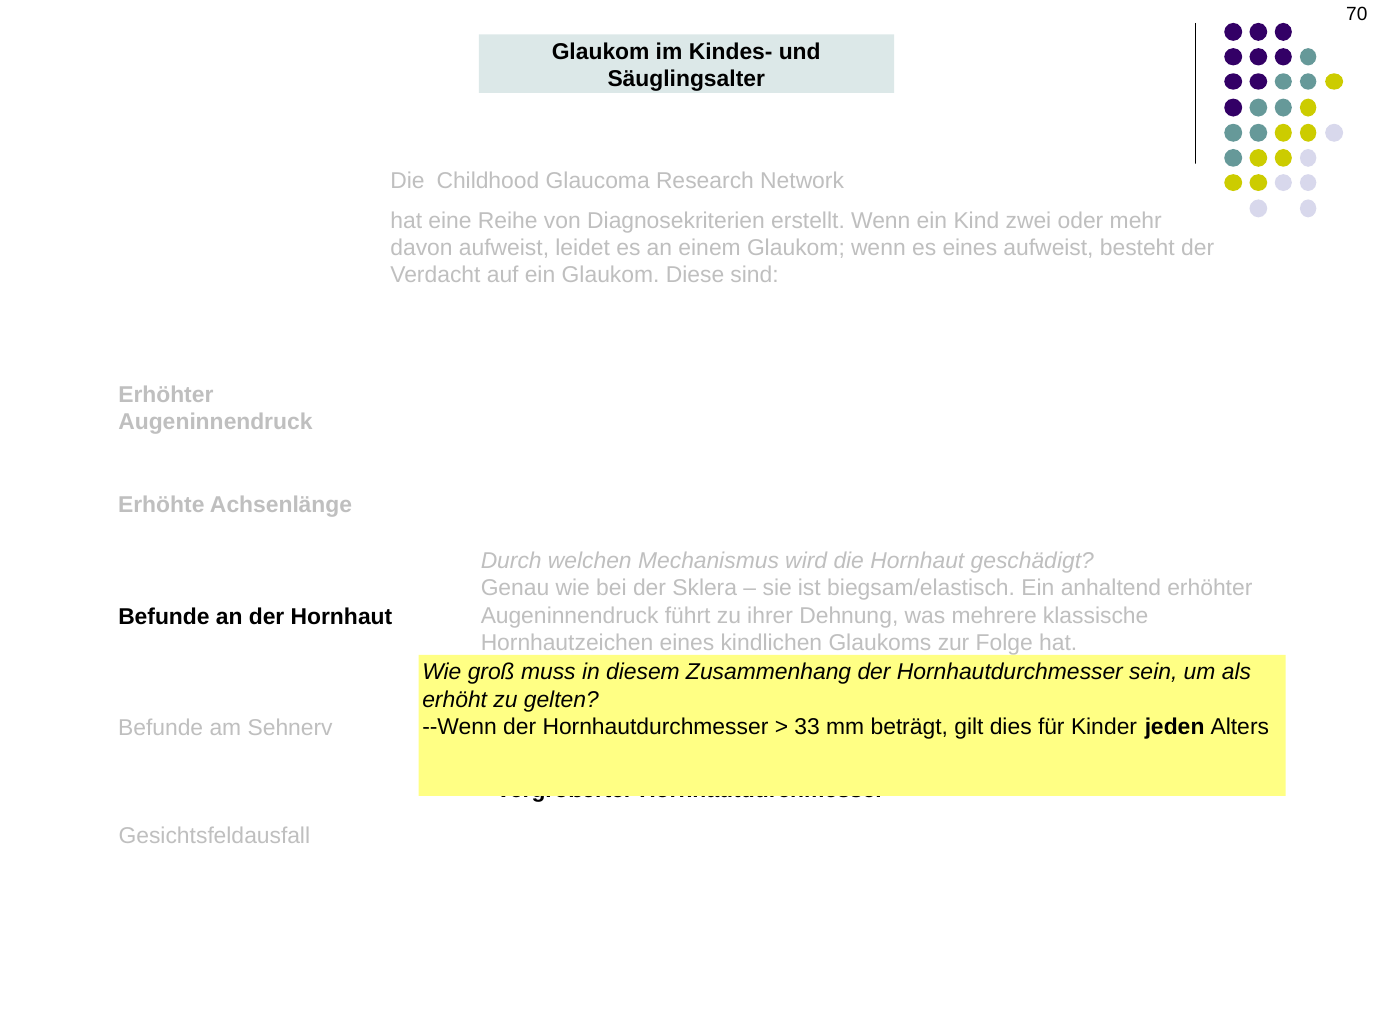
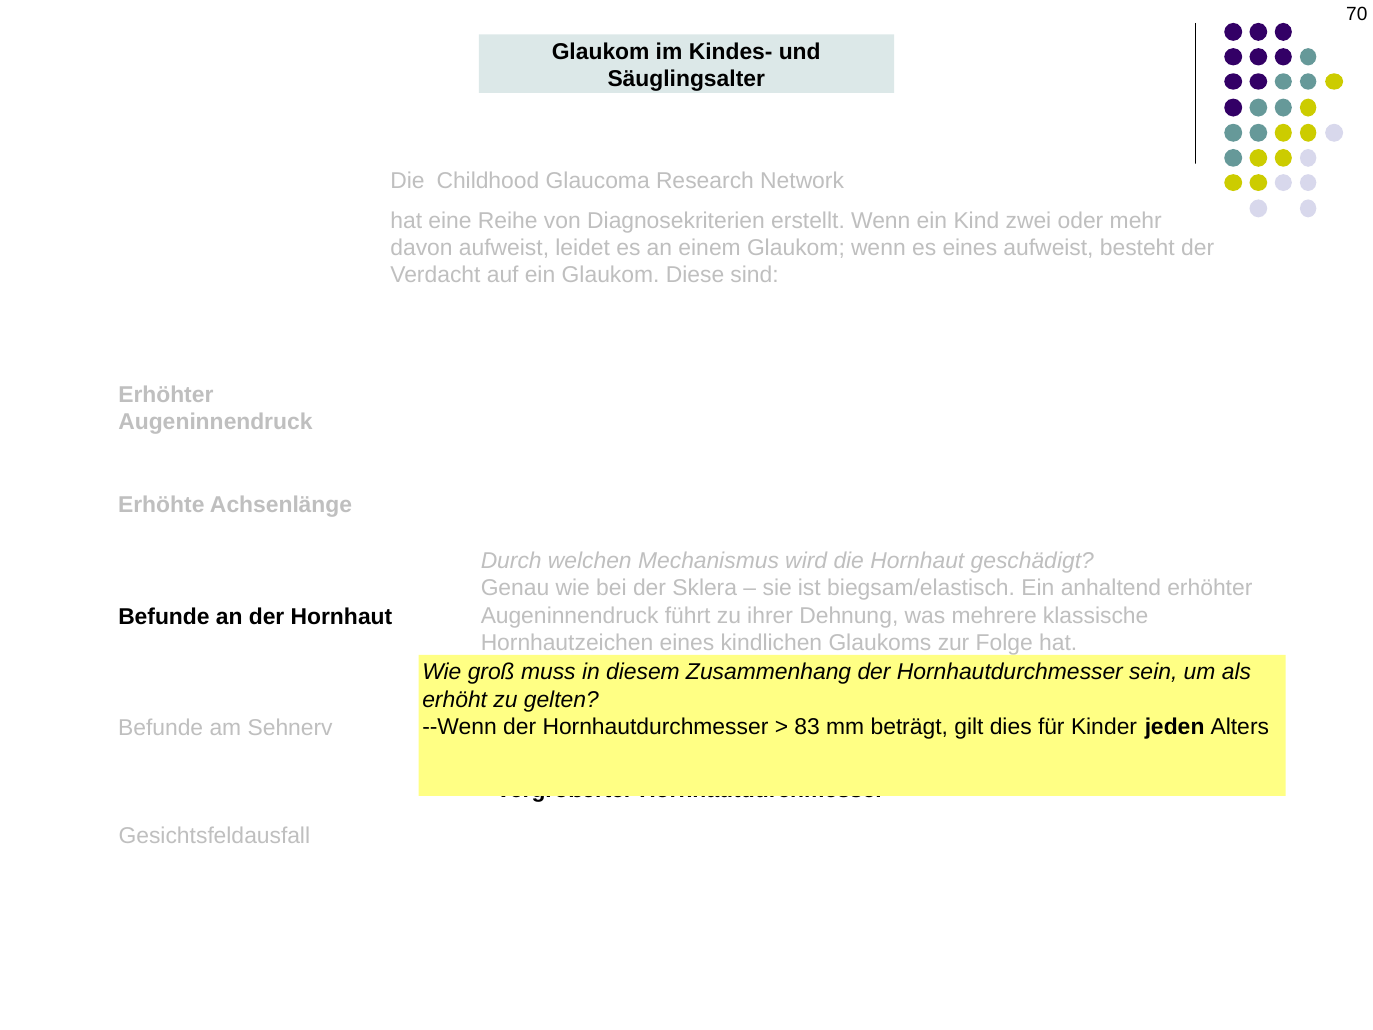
33: 33 -> 83
